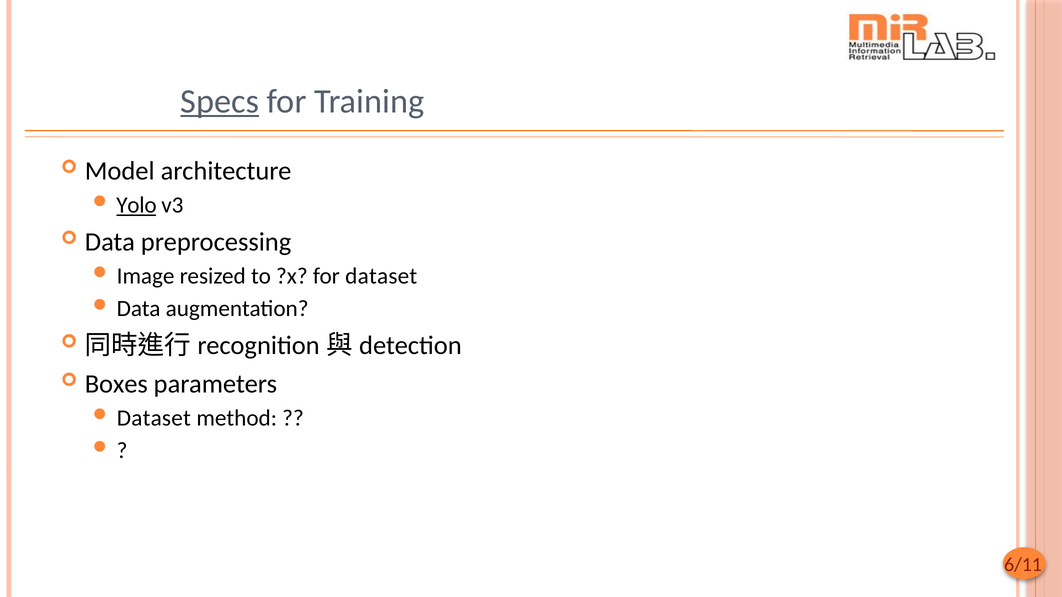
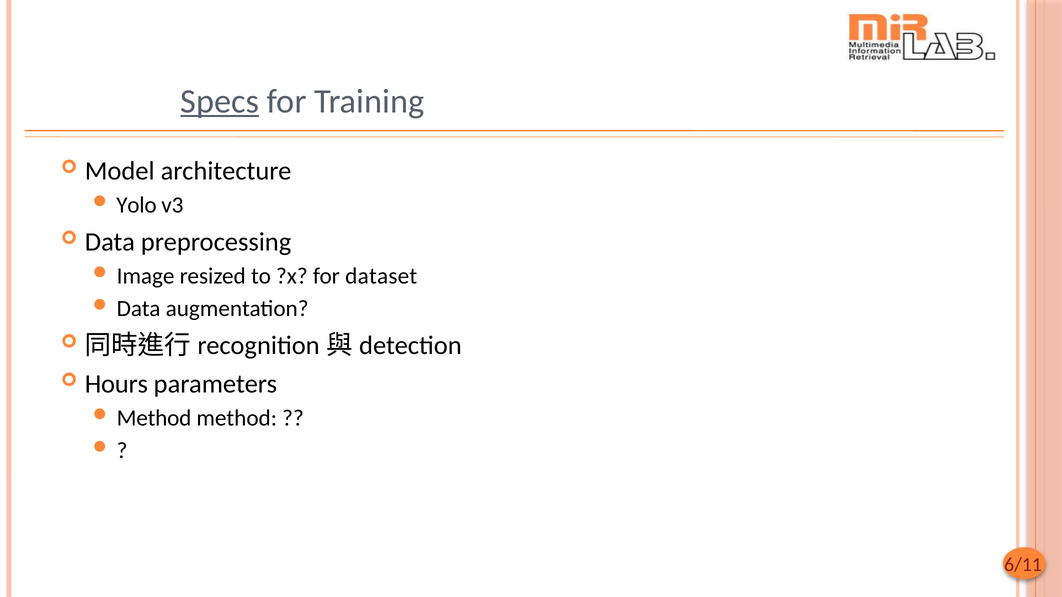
Yolo underline: present -> none
Boxes: Boxes -> Hours
Dataset at (154, 418): Dataset -> Method
